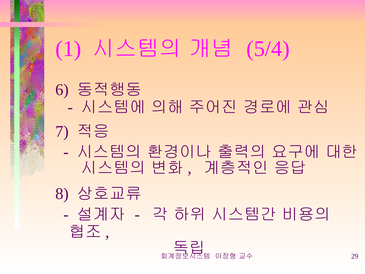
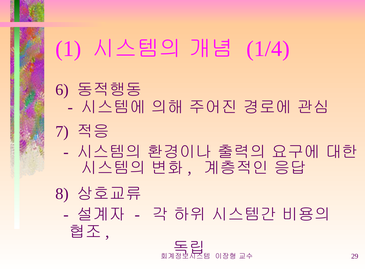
5/4: 5/4 -> 1/4
